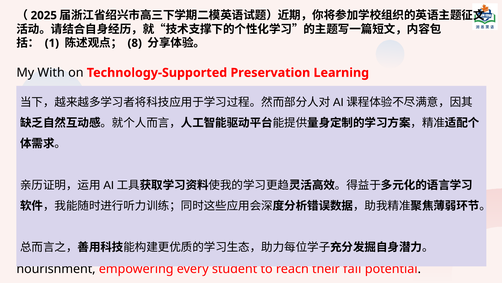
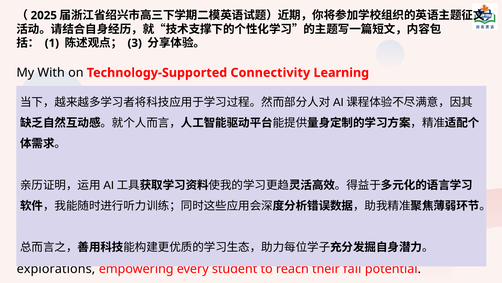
8: 8 -> 3
Preservation: Preservation -> Connectivity
nourishment: nourishment -> explorations
